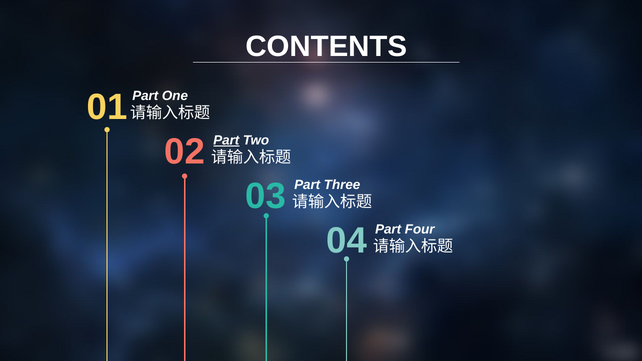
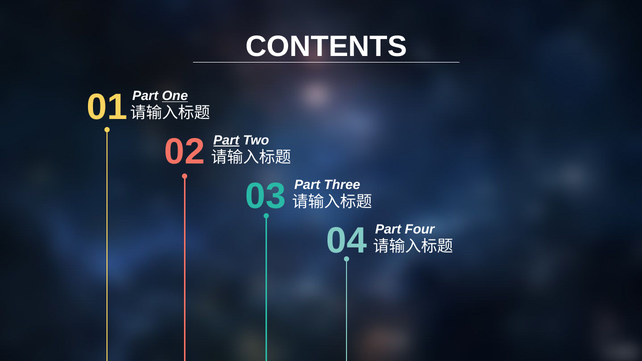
One underline: none -> present
